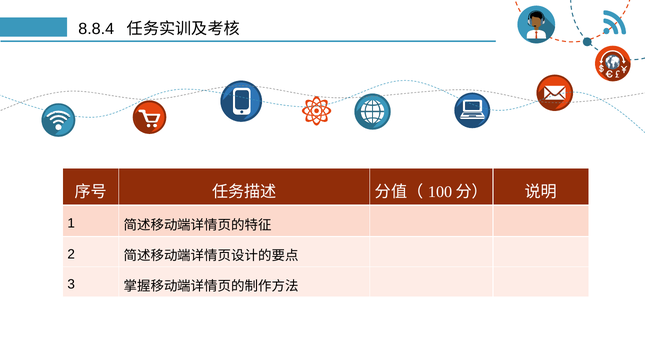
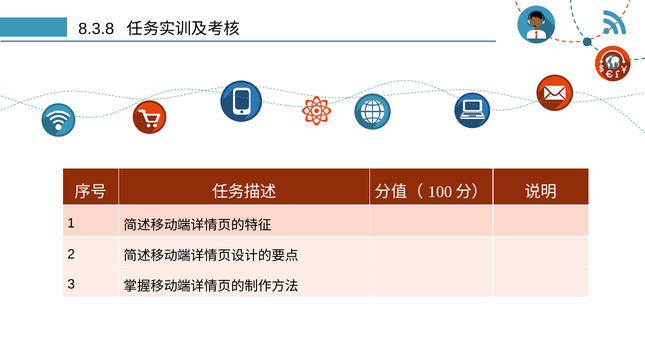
8.8.4: 8.8.4 -> 8.3.8
